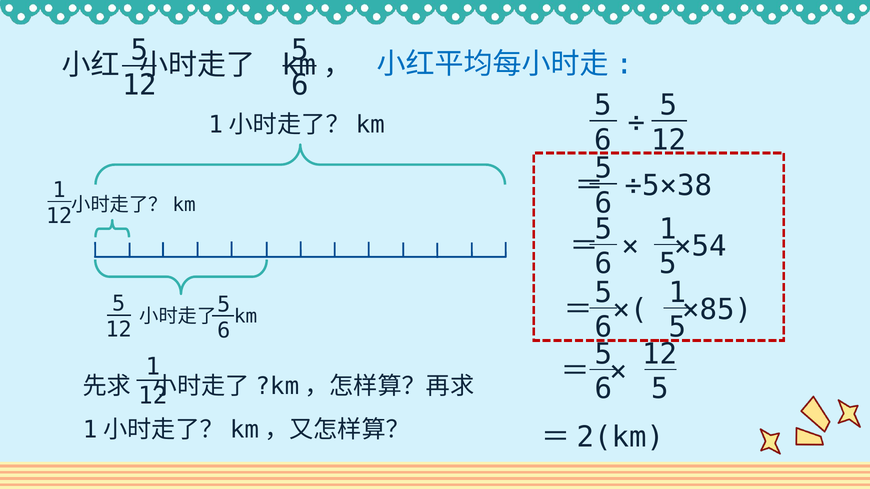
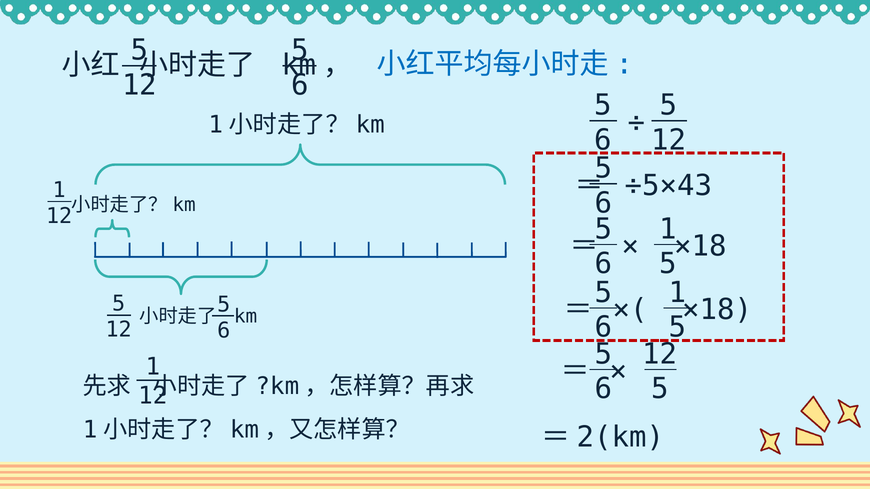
÷5×38: ÷5×38 -> ÷5×43
×54 at (700, 247): ×54 -> ×18
×85 at (717, 310): ×85 -> ×18
